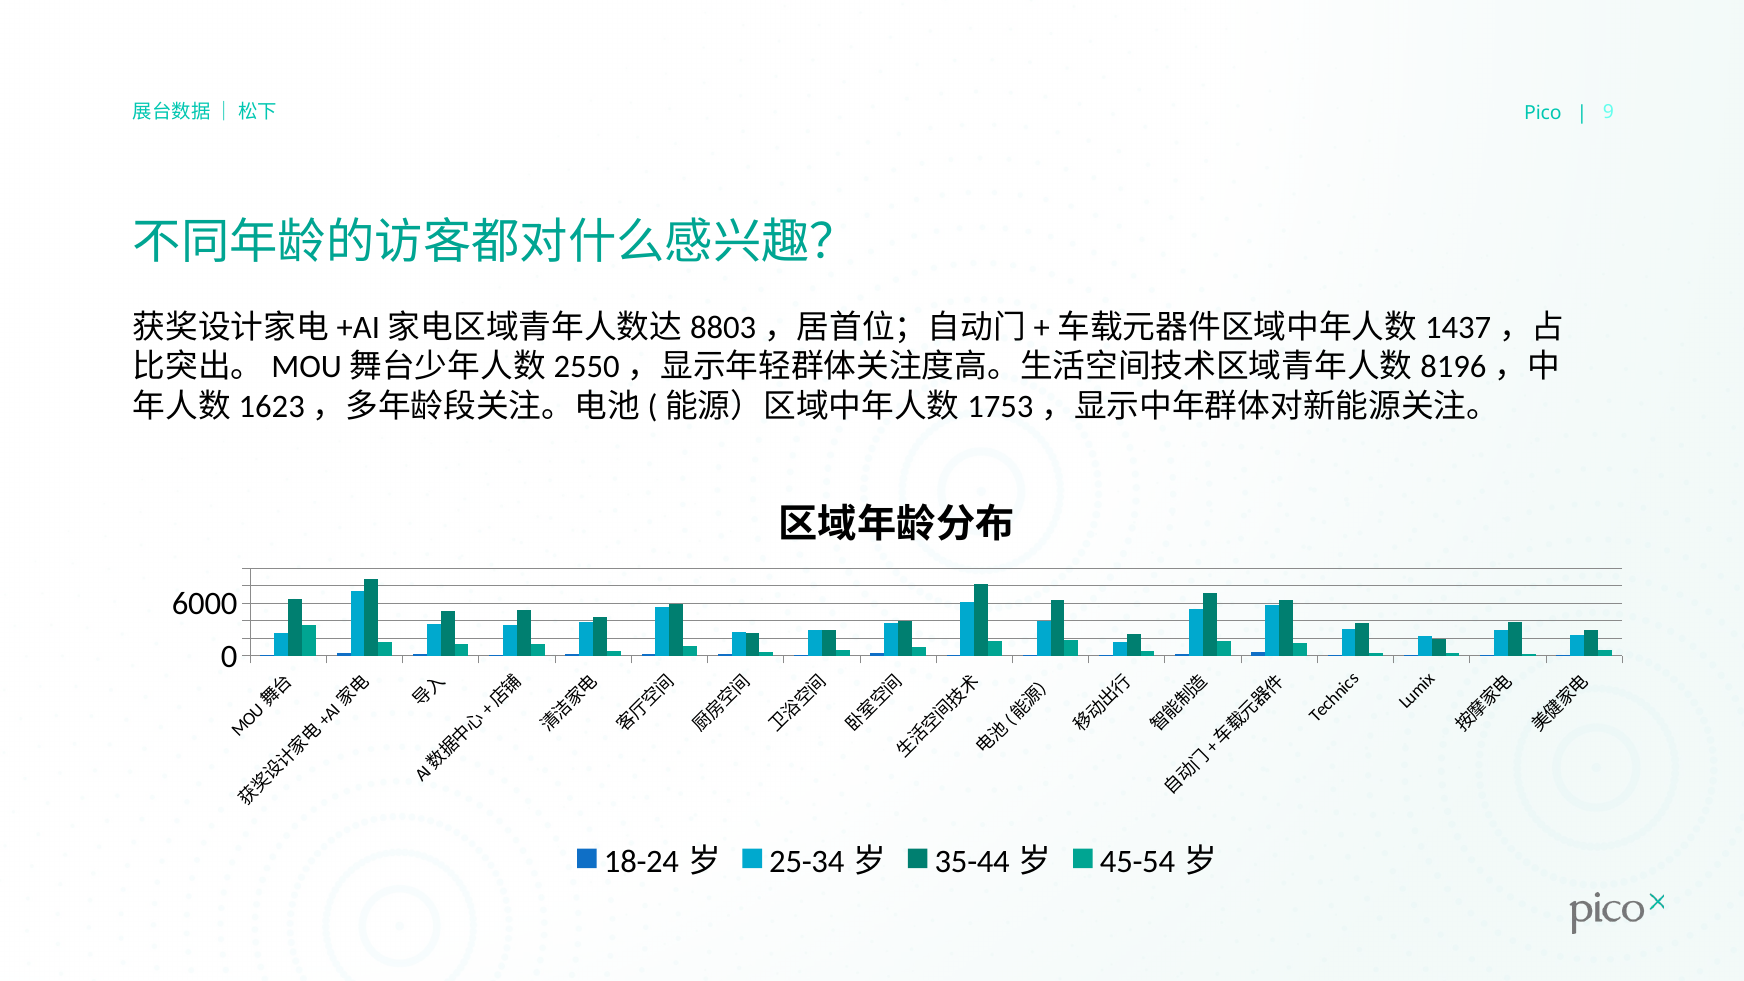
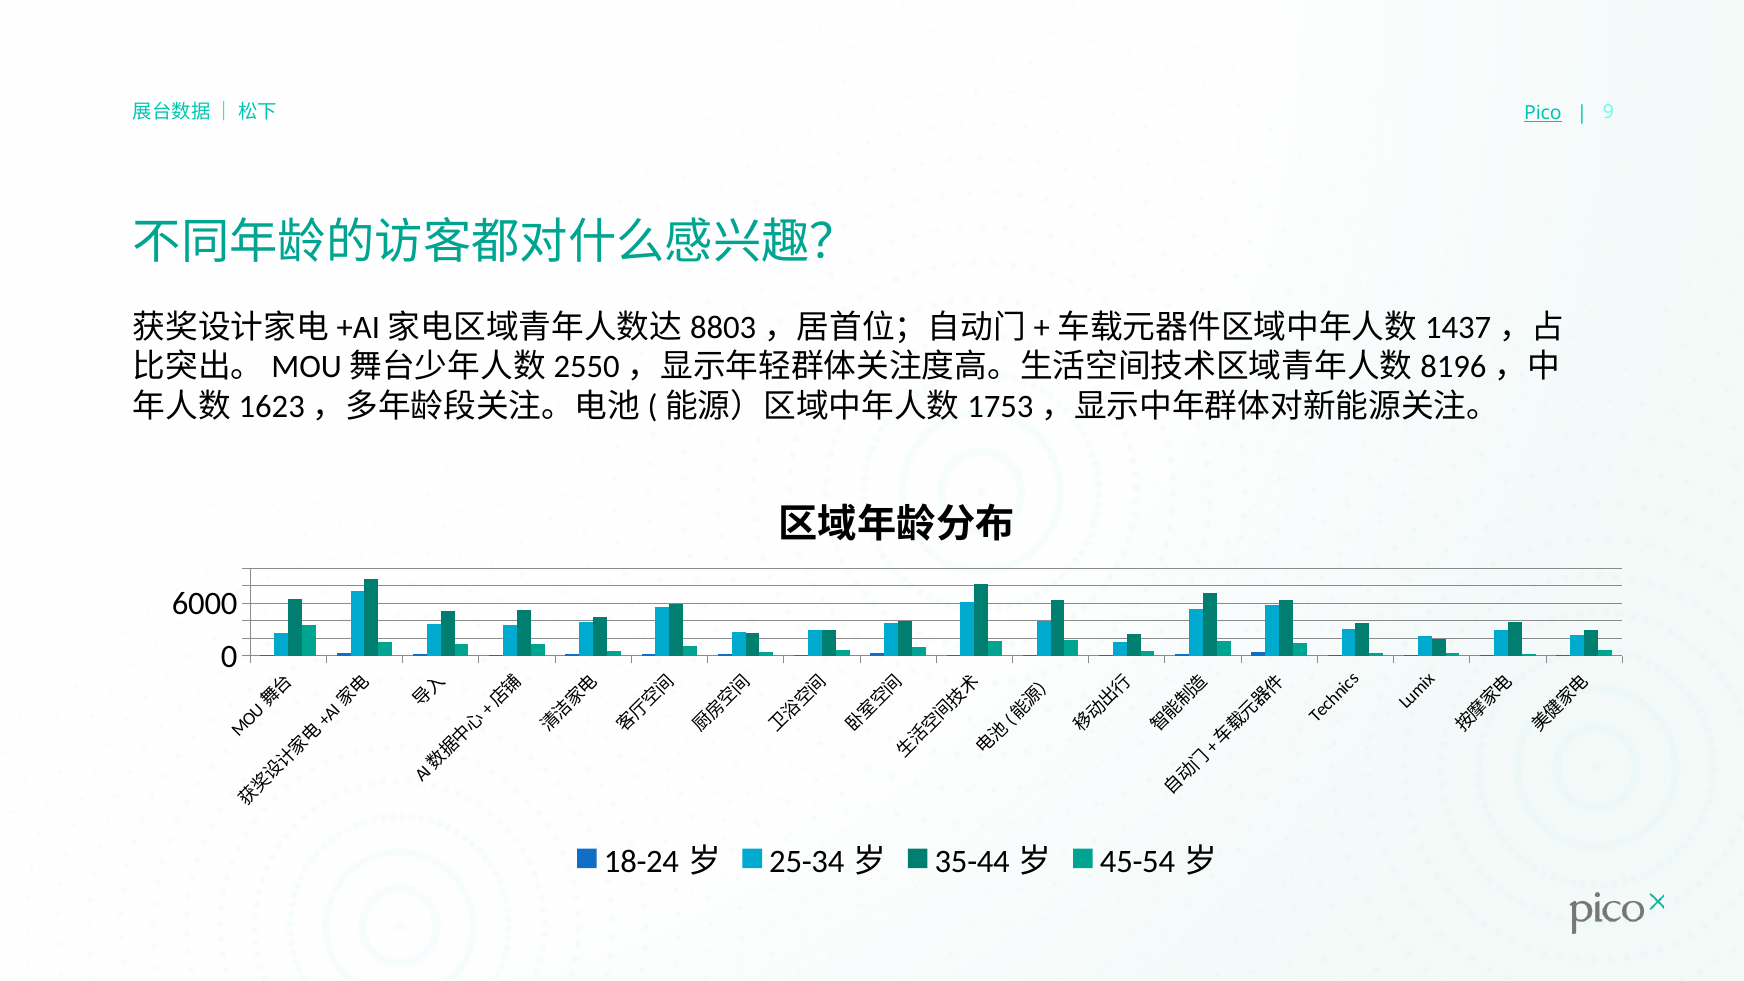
Pico underline: none -> present
